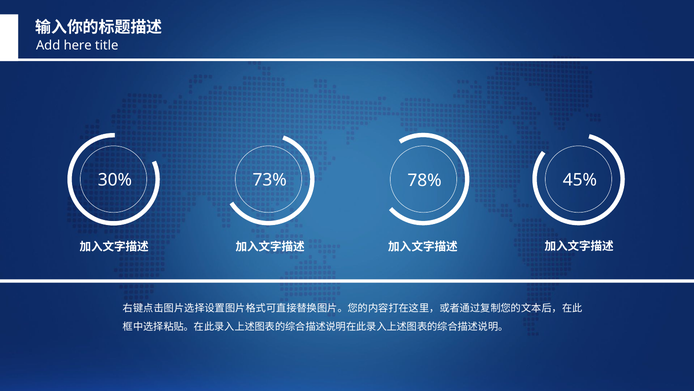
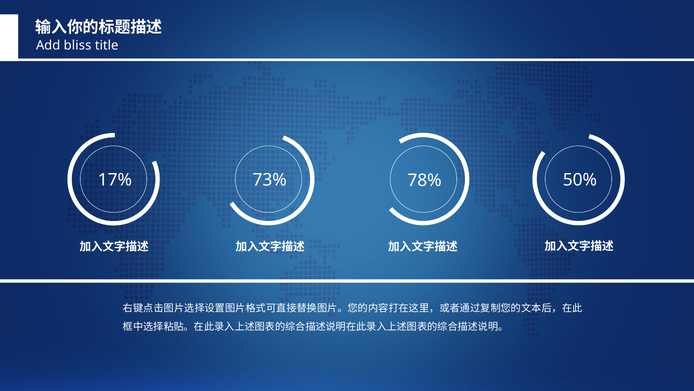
here: here -> bliss
30%: 30% -> 17%
45%: 45% -> 50%
